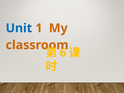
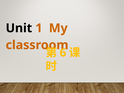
Unit colour: blue -> black
